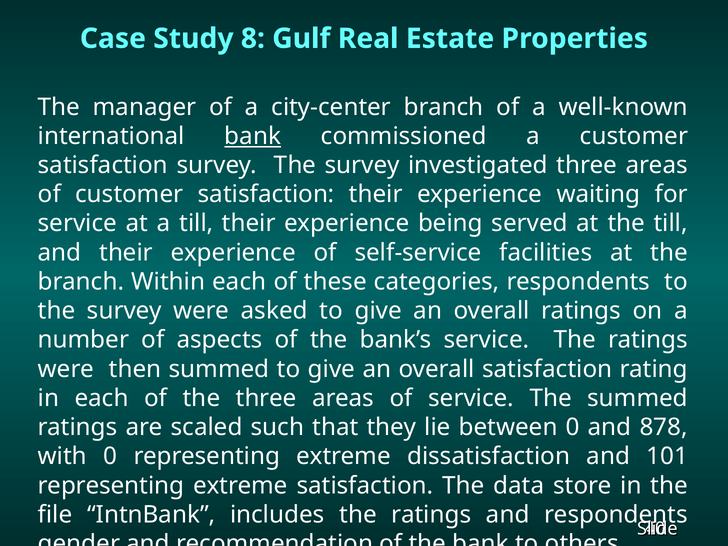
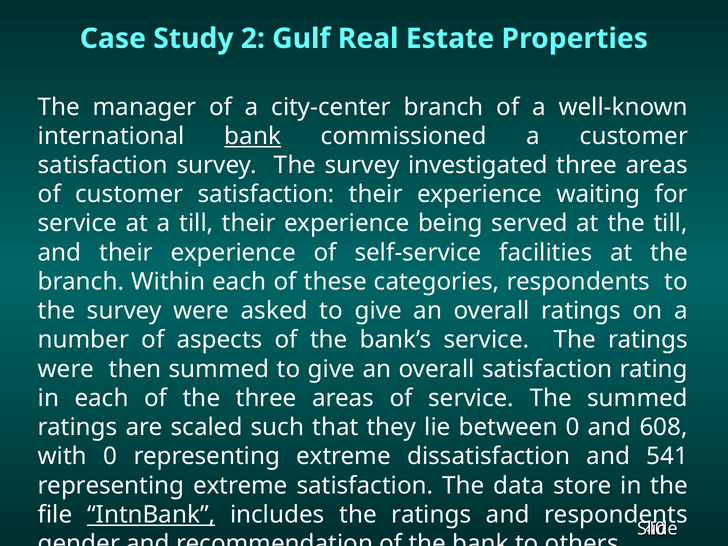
8: 8 -> 2
878: 878 -> 608
101: 101 -> 541
IntnBank underline: none -> present
